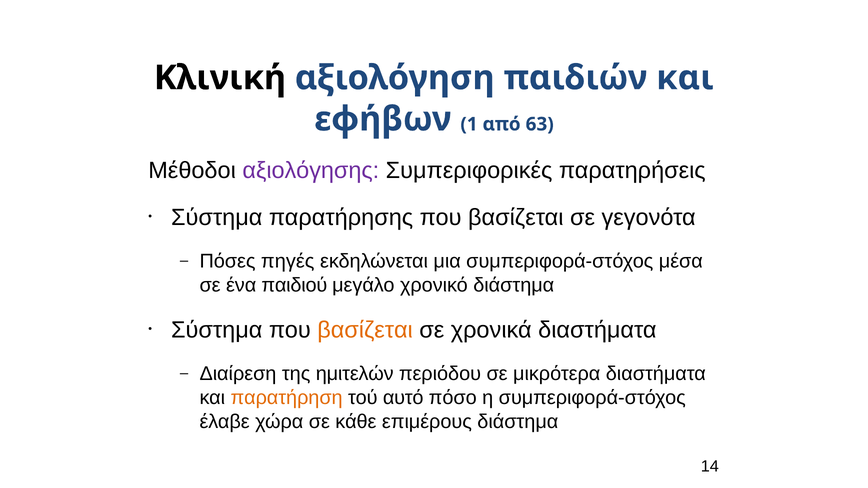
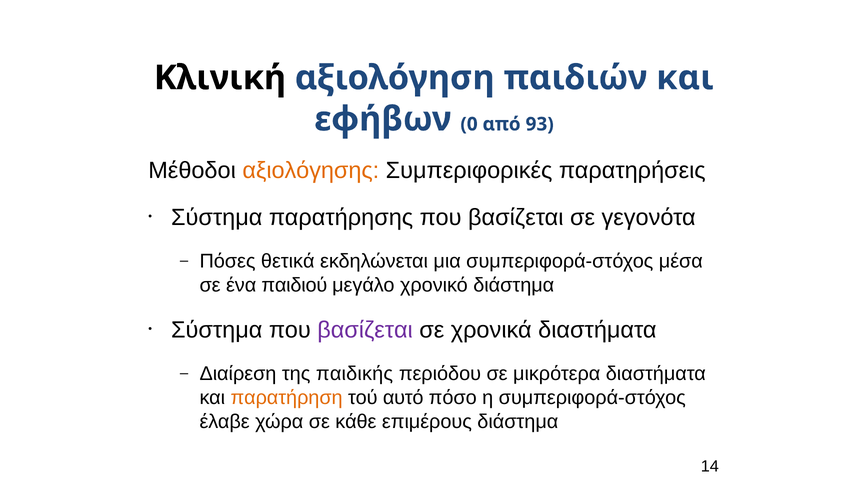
1: 1 -> 0
63: 63 -> 93
αξιολόγησης colour: purple -> orange
πηγές: πηγές -> θετικά
βασίζεται at (365, 330) colour: orange -> purple
ημιτελών: ημιτελών -> παιδικής
